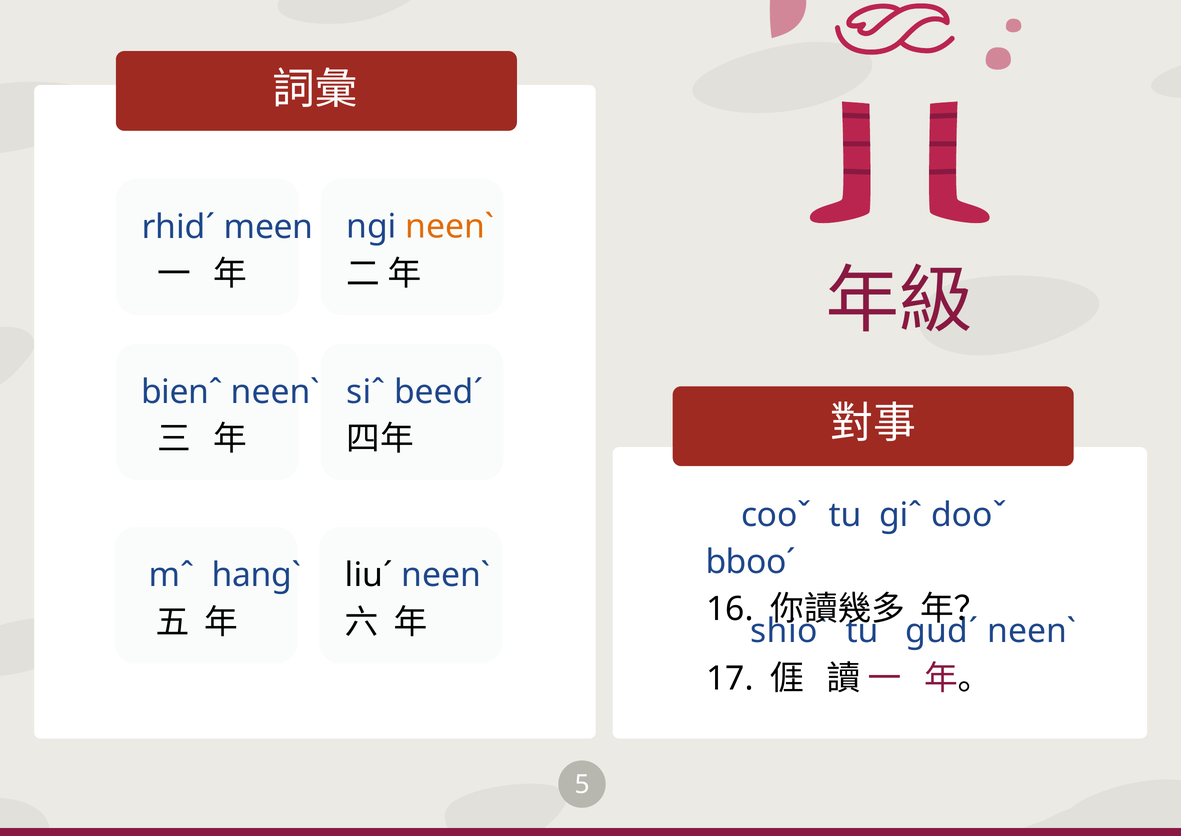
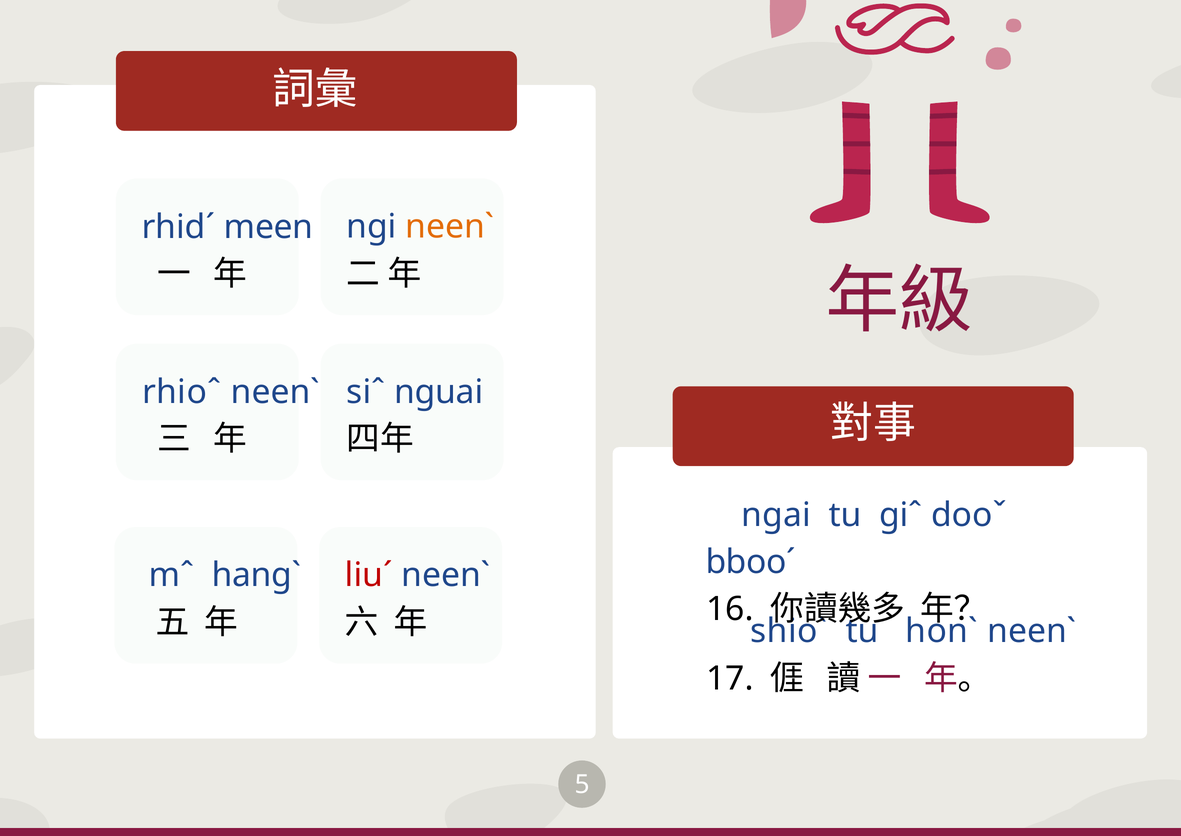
bienˆ: bienˆ -> rhioˆ
beedˊ: beedˊ -> nguai
cooˇ: cooˇ -> ngai
liuˊ colour: black -> red
gudˊ: gudˊ -> honˋ
